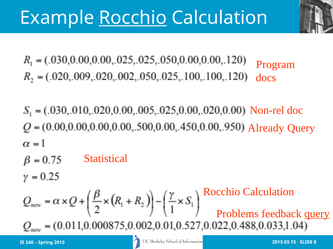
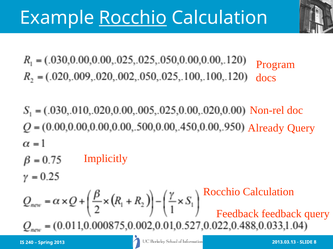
Statistical: Statistical -> Implicitly
Problems at (237, 214): Problems -> Feedback
query at (317, 214) underline: present -> none
